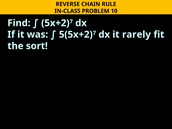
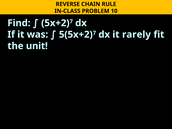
sort: sort -> unit
